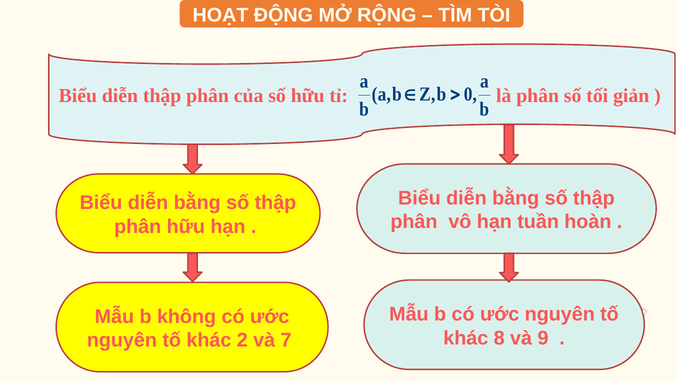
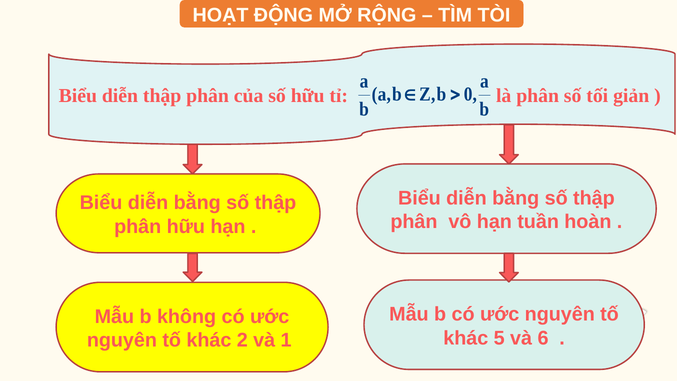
8: 8 -> 5
9: 9 -> 6
7: 7 -> 1
